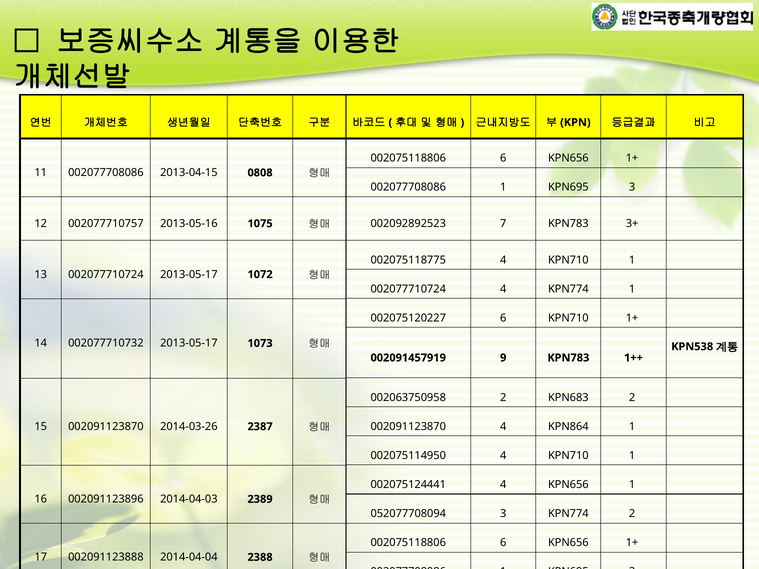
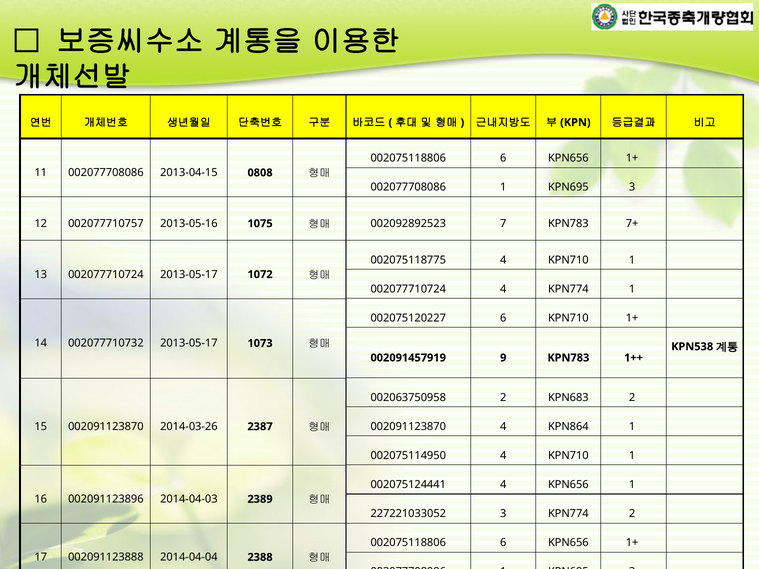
3+: 3+ -> 7+
052077708094: 052077708094 -> 227221033052
